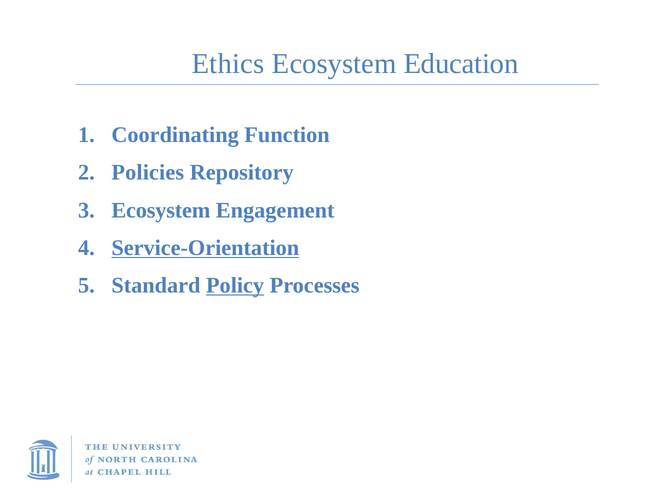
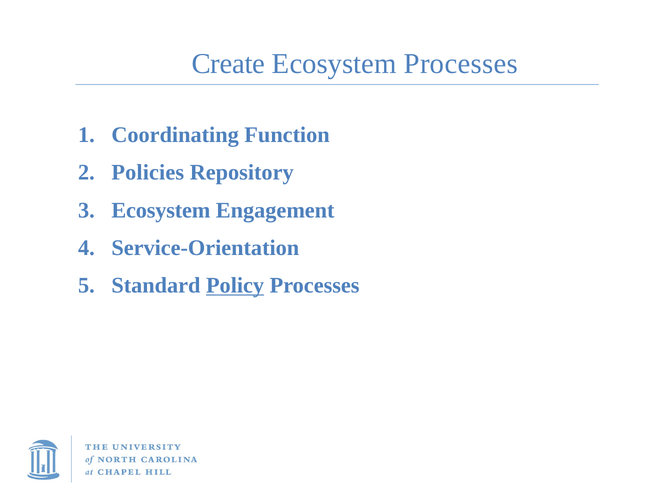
Ethics: Ethics -> Create
Ecosystem Education: Education -> Processes
Service-Orientation underline: present -> none
